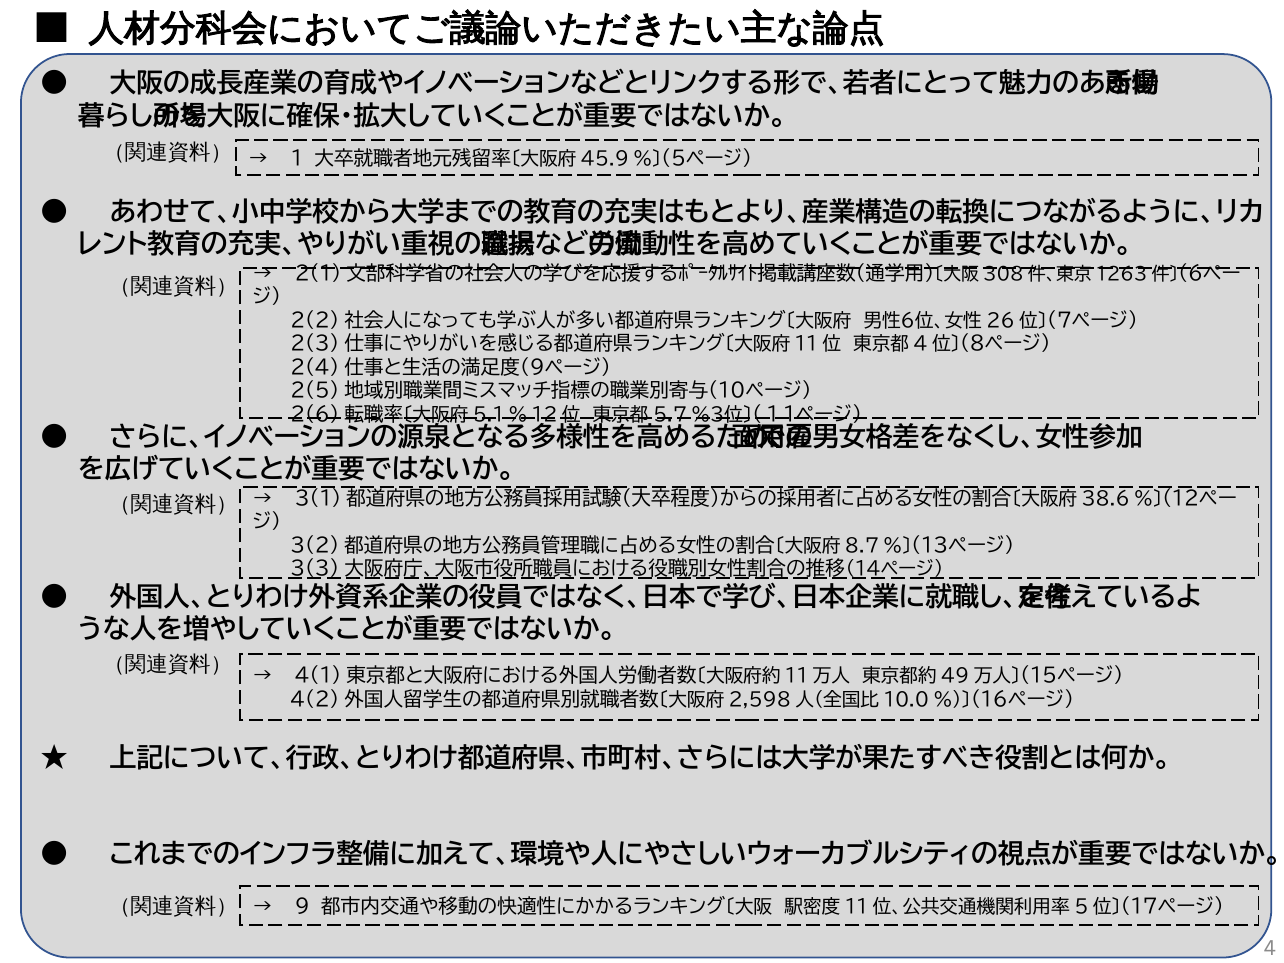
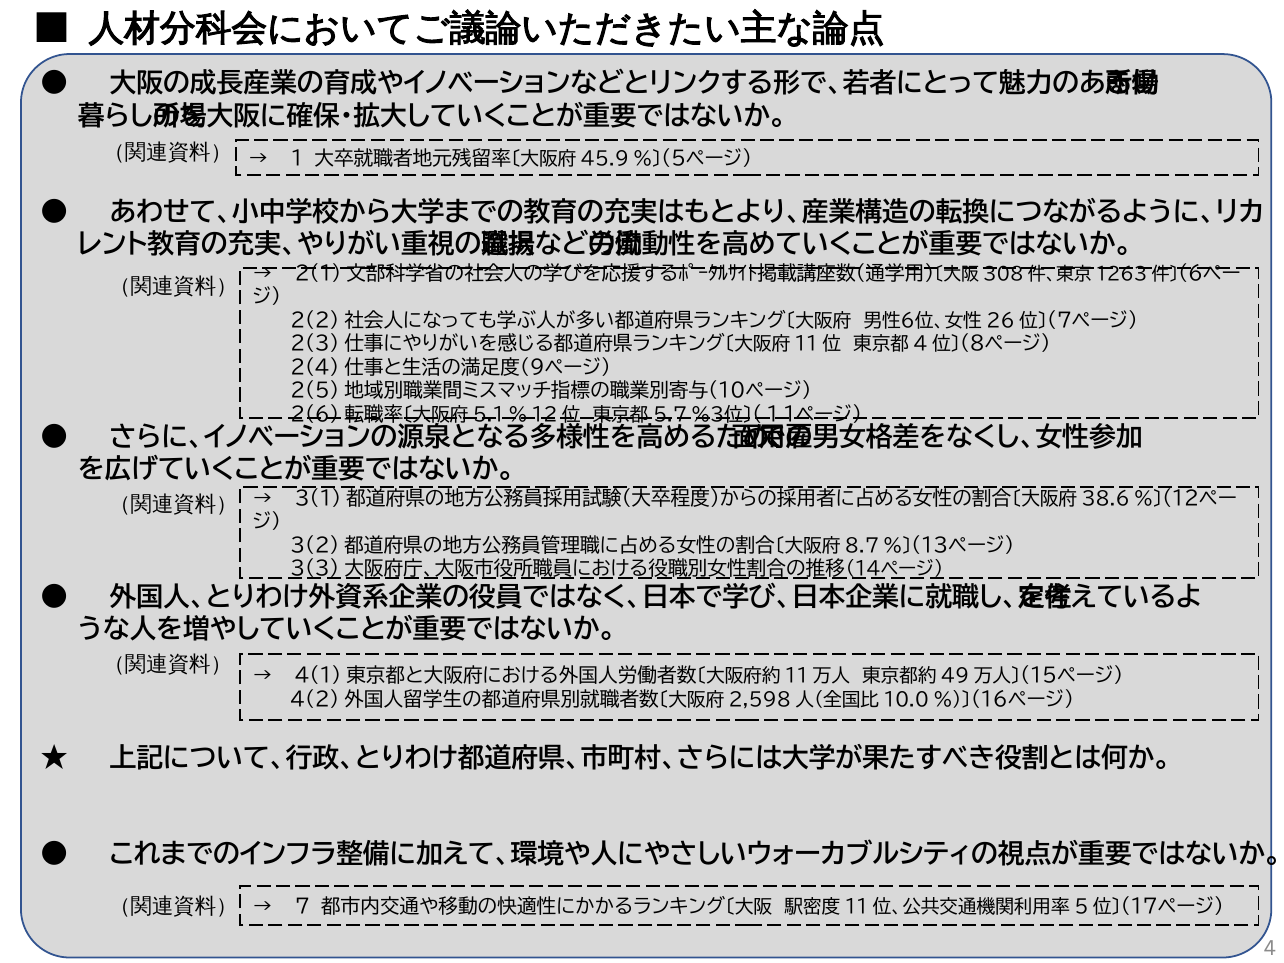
9: 9 -> 7
